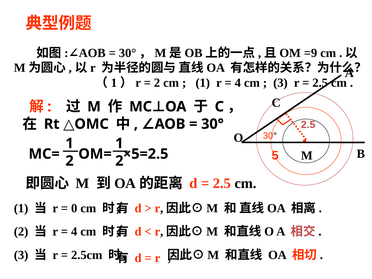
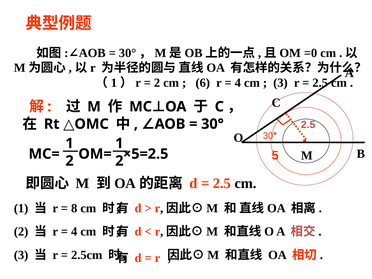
=9: =9 -> =0
1 at (203, 83): 1 -> 6
0: 0 -> 8
